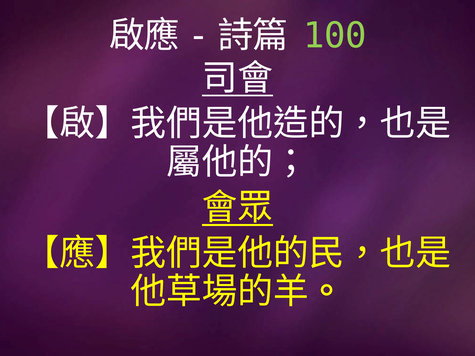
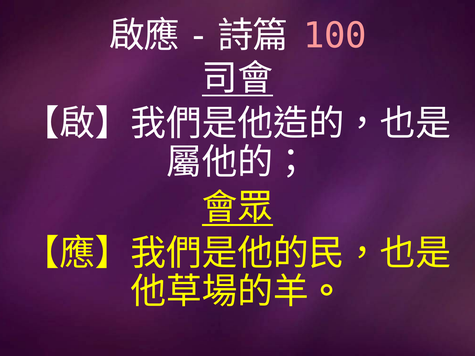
100 colour: light green -> pink
